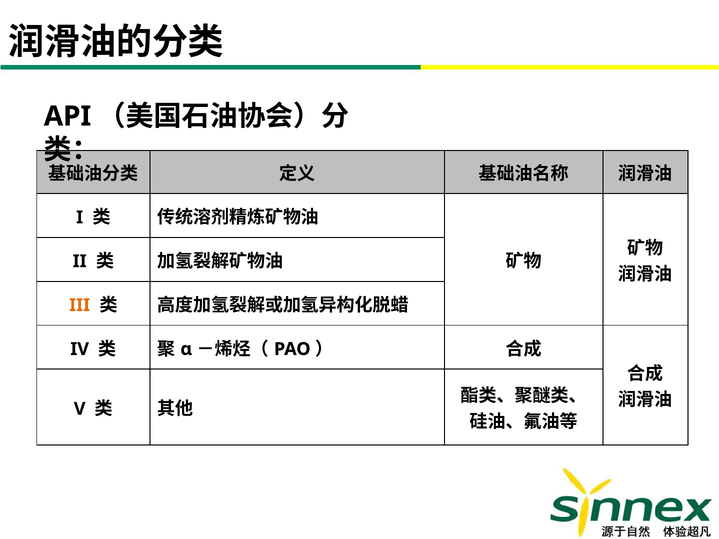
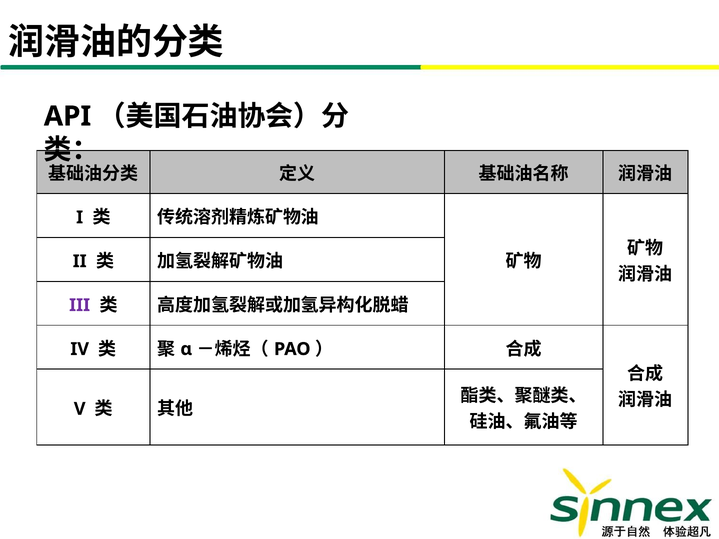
III colour: orange -> purple
